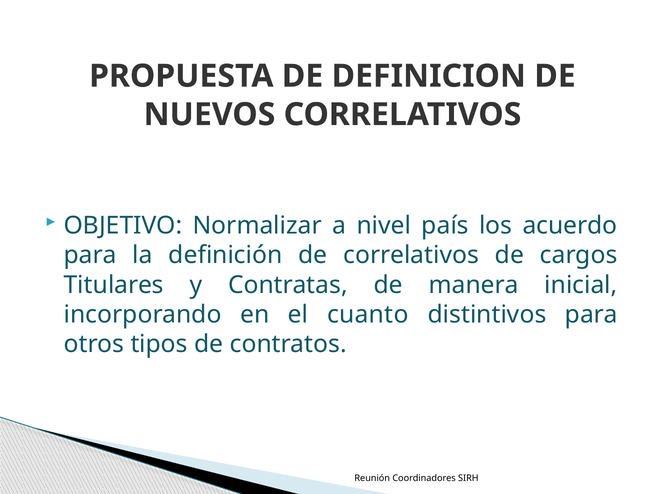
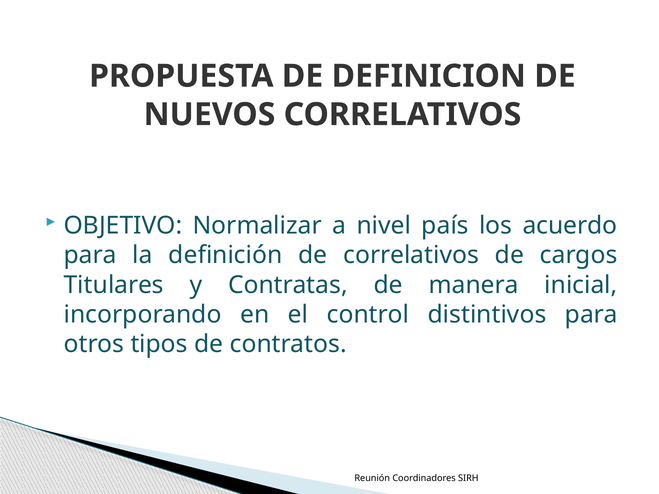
cuanto: cuanto -> control
